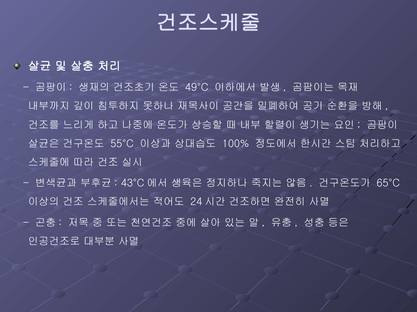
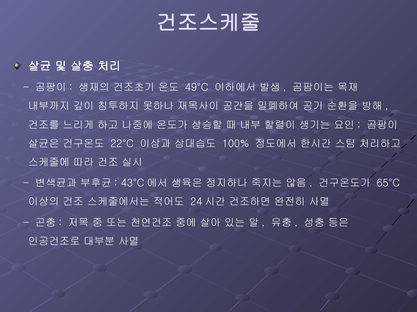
55°C: 55°C -> 22°C
